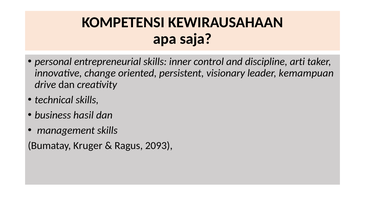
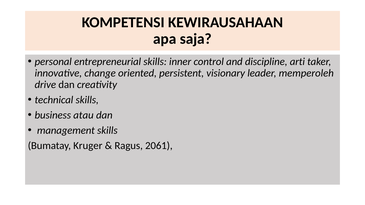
kemampuan: kemampuan -> memperoleh
hasil: hasil -> atau
2093: 2093 -> 2061
